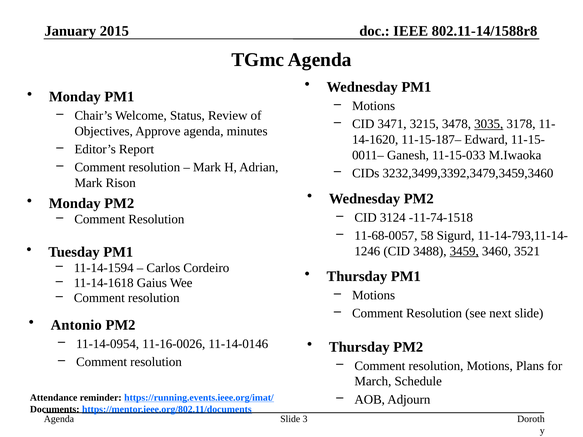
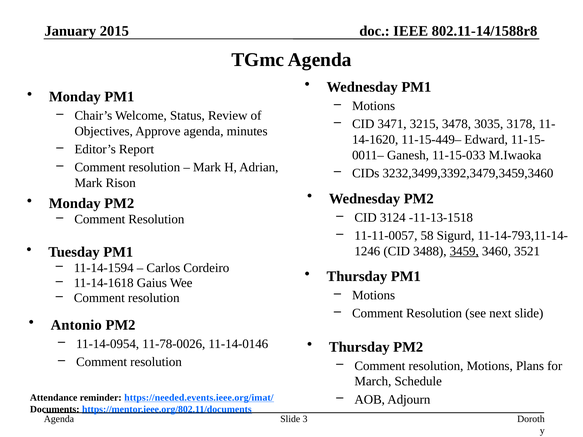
3035 underline: present -> none
11-15-187–: 11-15-187– -> 11-15-449–
-11-74-1518: -11-74-1518 -> -11-13-1518
11-68-0057: 11-68-0057 -> 11-11-0057
11-16-0026: 11-16-0026 -> 11-78-0026
https://running.events.ieee.org/imat/: https://running.events.ieee.org/imat/ -> https://needed.events.ieee.org/imat/
